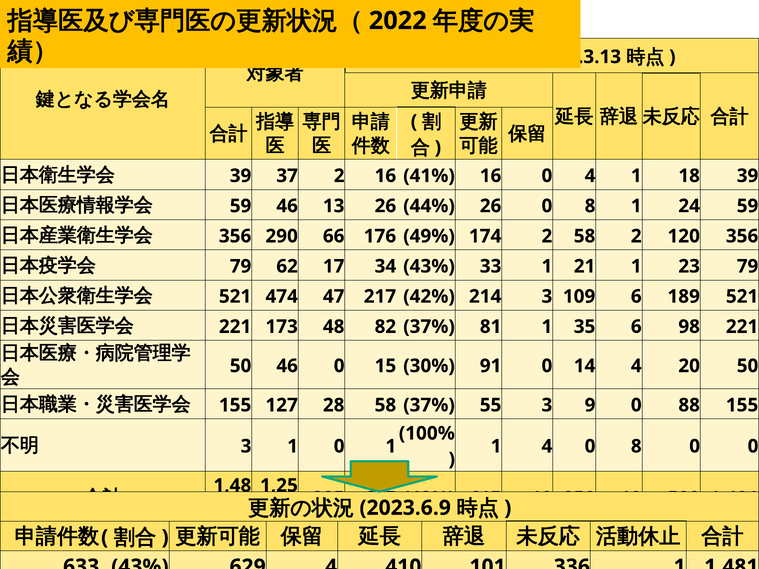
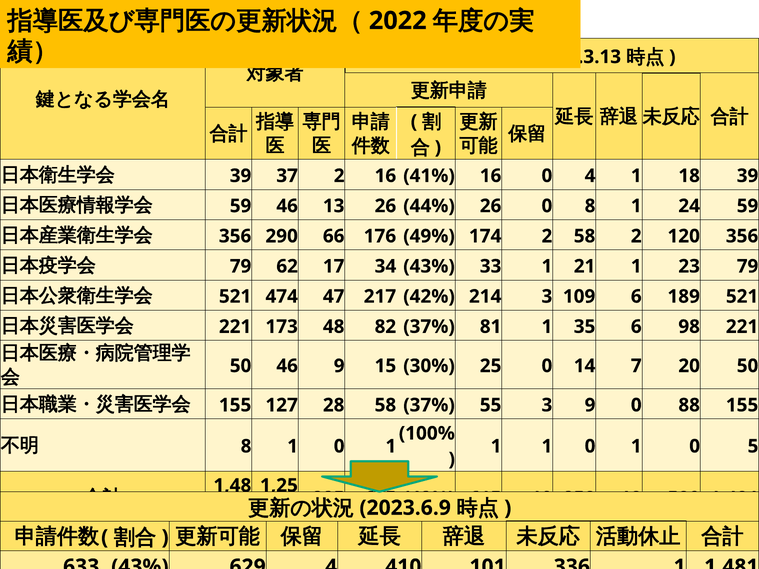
46 0: 0 -> 9
91: 91 -> 25
14 4: 4 -> 7
3 at (246, 446): 3 -> 8
1 4: 4 -> 1
8 at (636, 446): 8 -> 1
0 0: 0 -> 5
